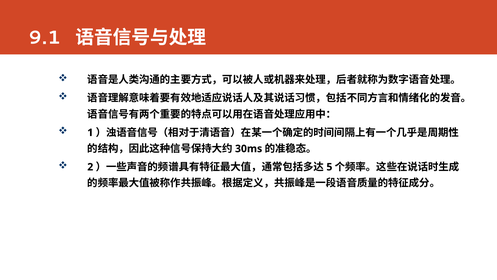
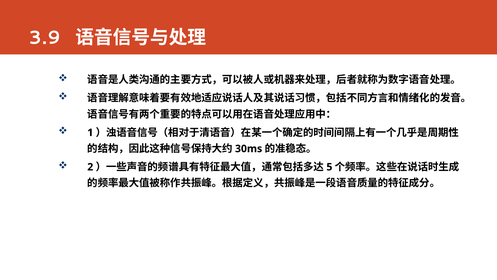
9.1: 9.1 -> 3.9
